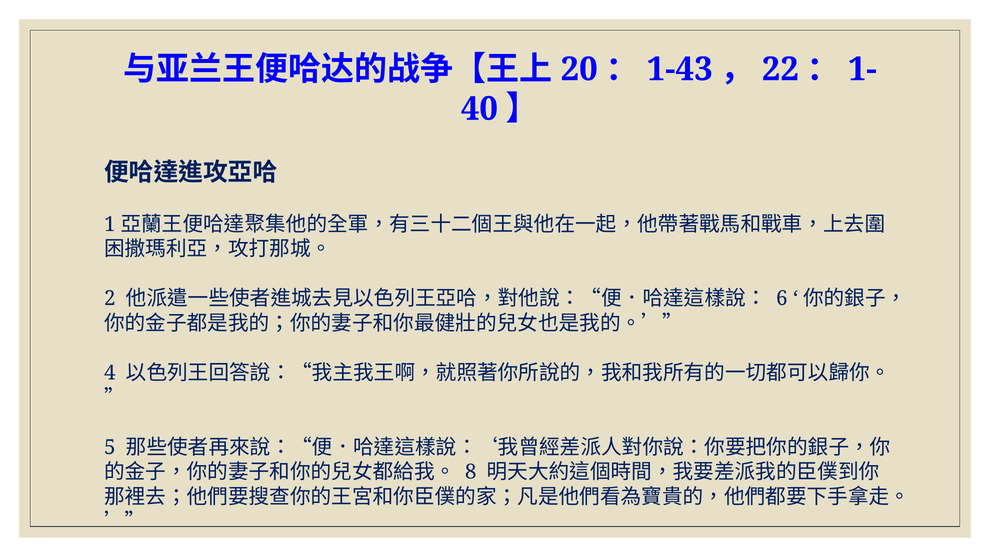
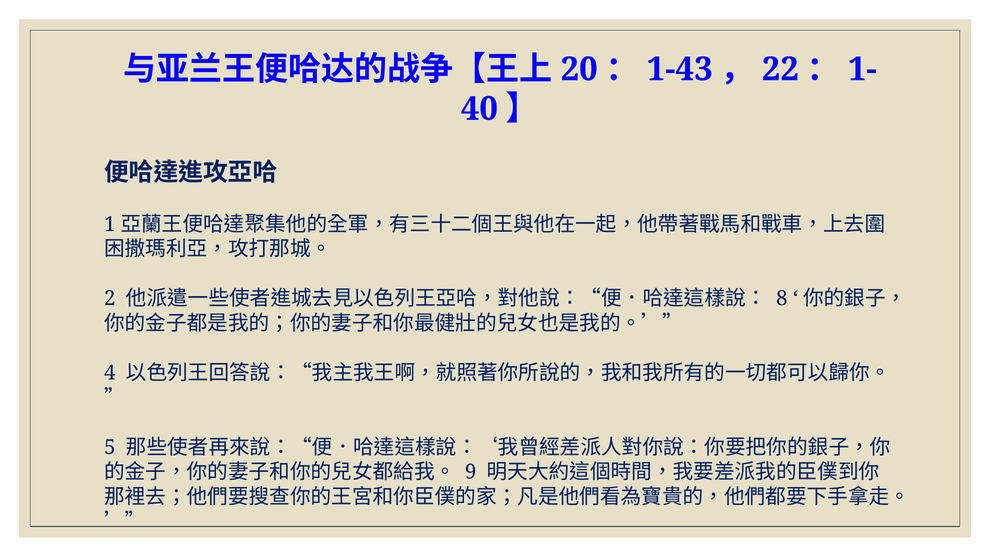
6: 6 -> 8
8: 8 -> 9
